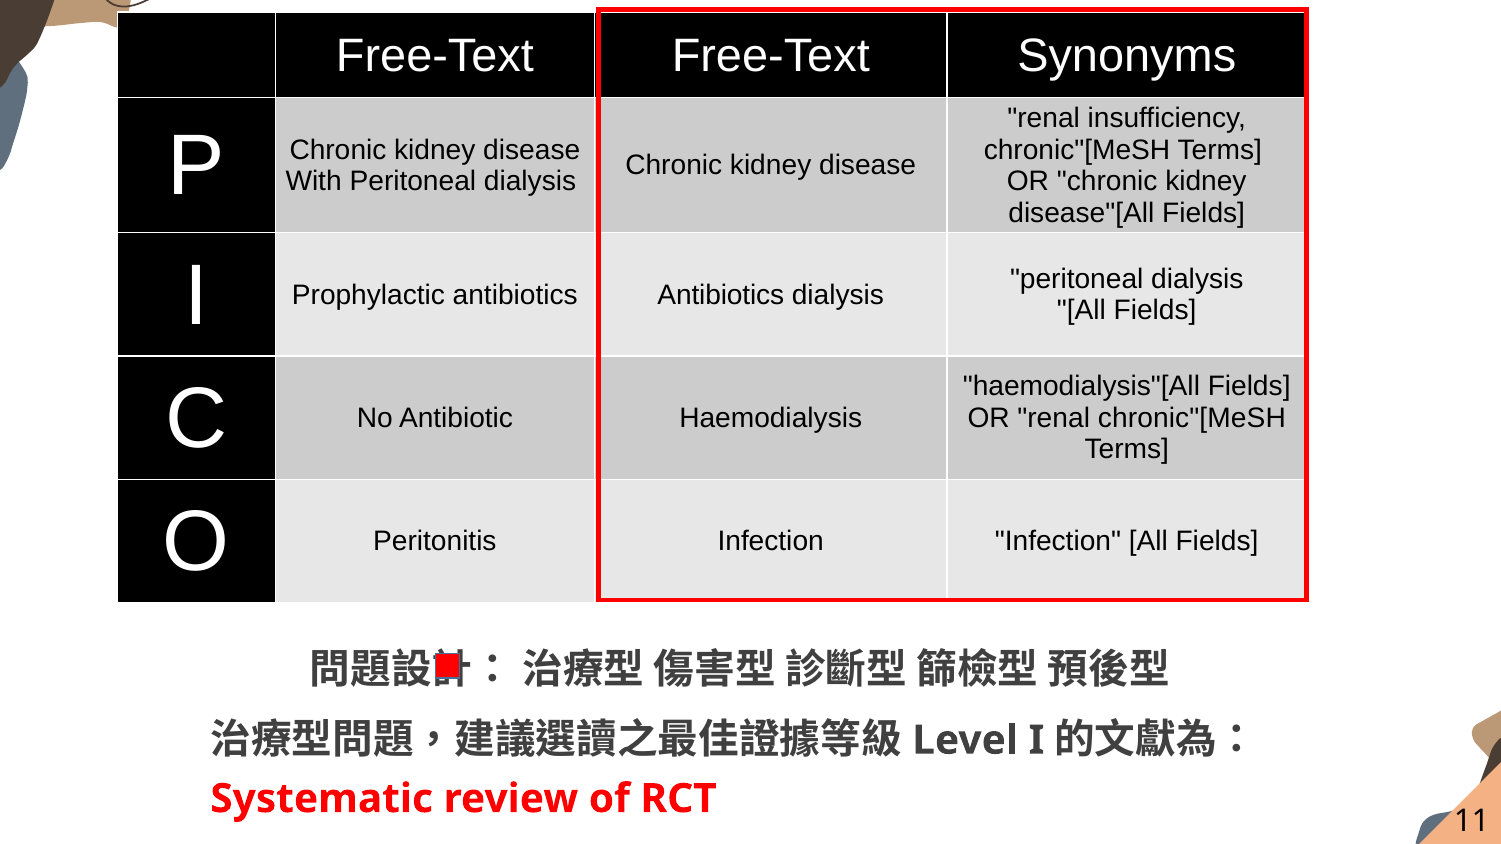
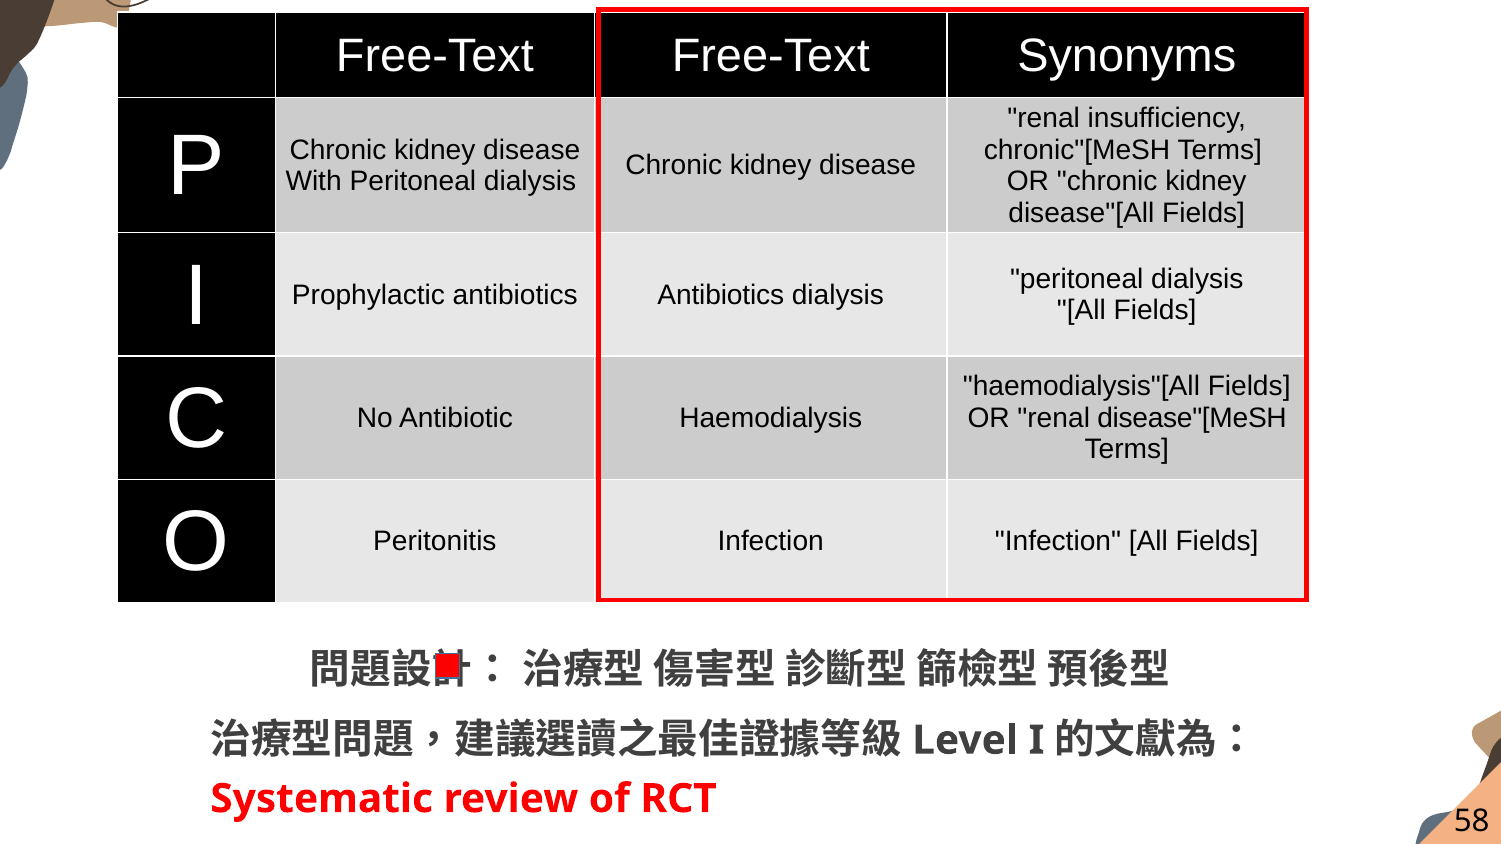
renal chronic"[MeSH: chronic"[MeSH -> disease"[MeSH
11: 11 -> 58
